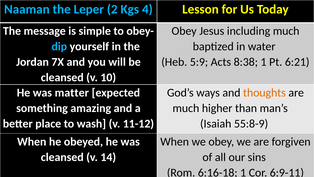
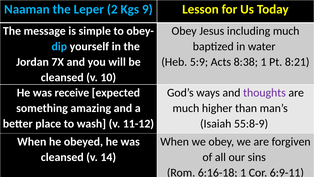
4: 4 -> 9
6:21: 6:21 -> 8:21
matter: matter -> receive
thoughts colour: orange -> purple
